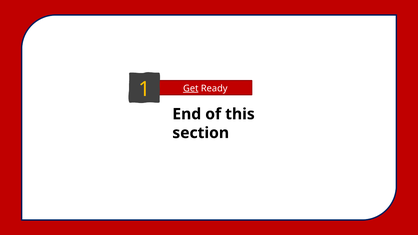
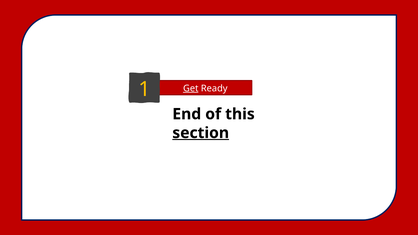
section underline: none -> present
